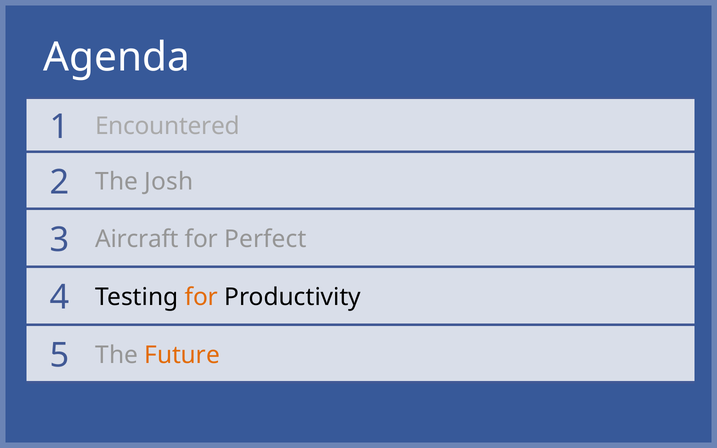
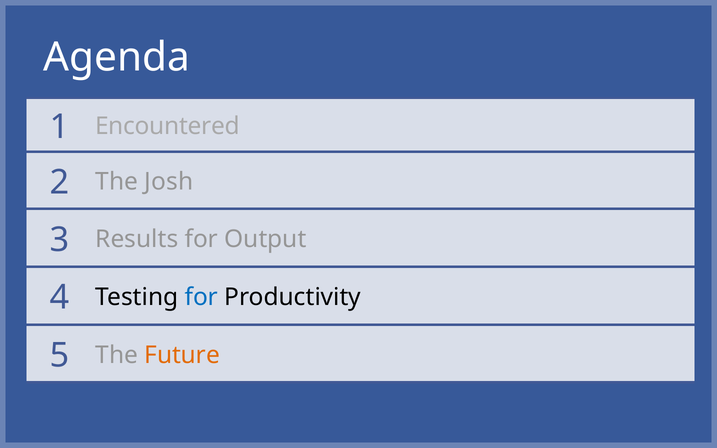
Aircraft: Aircraft -> Results
Perfect: Perfect -> Output
for at (201, 297) colour: orange -> blue
